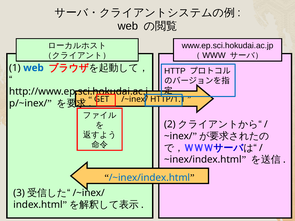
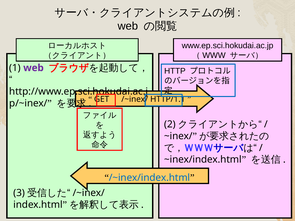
web at (33, 68) colour: blue -> purple
